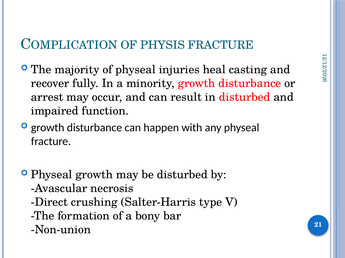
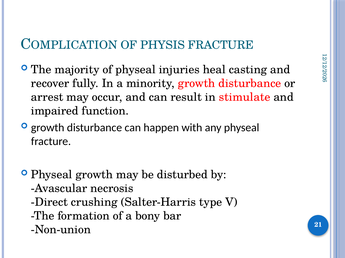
in disturbed: disturbed -> stimulate
